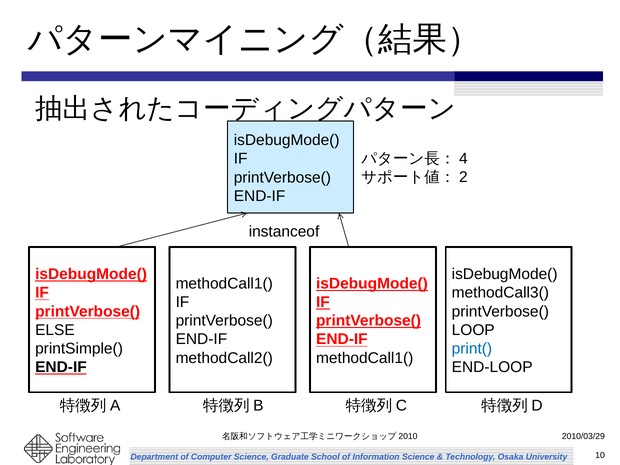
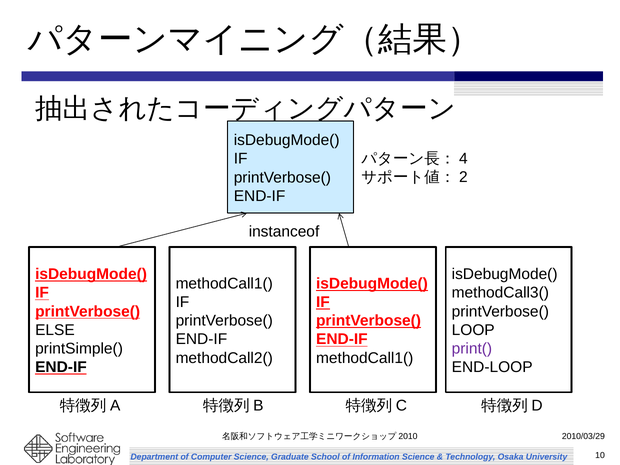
print( colour: blue -> purple
